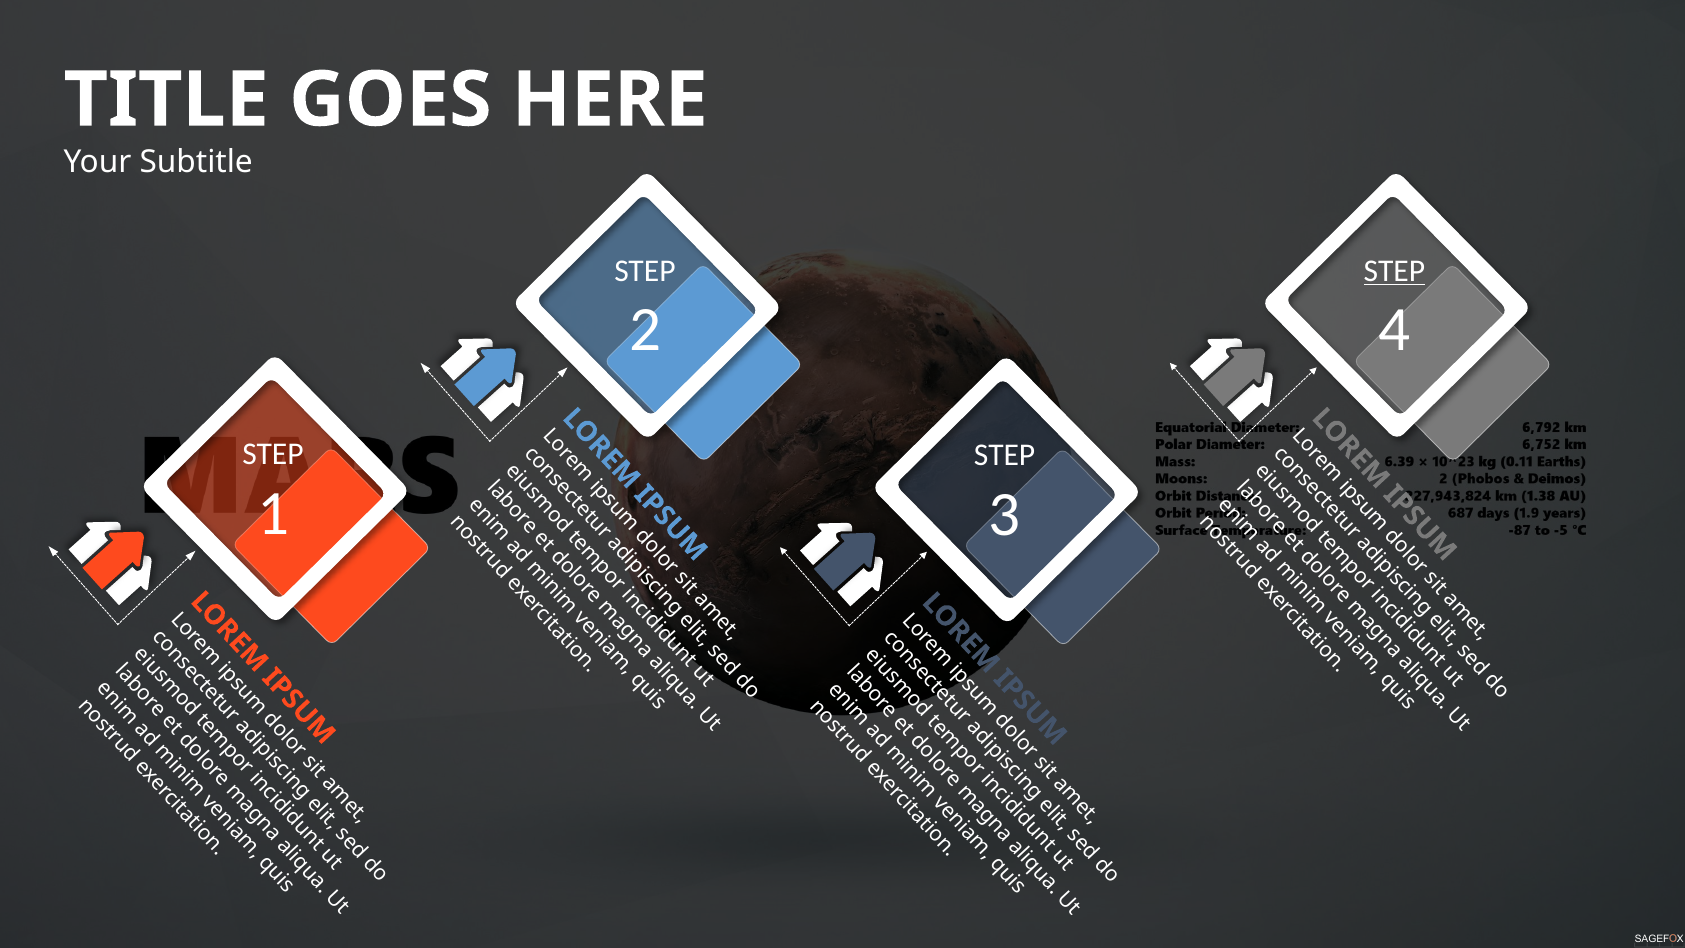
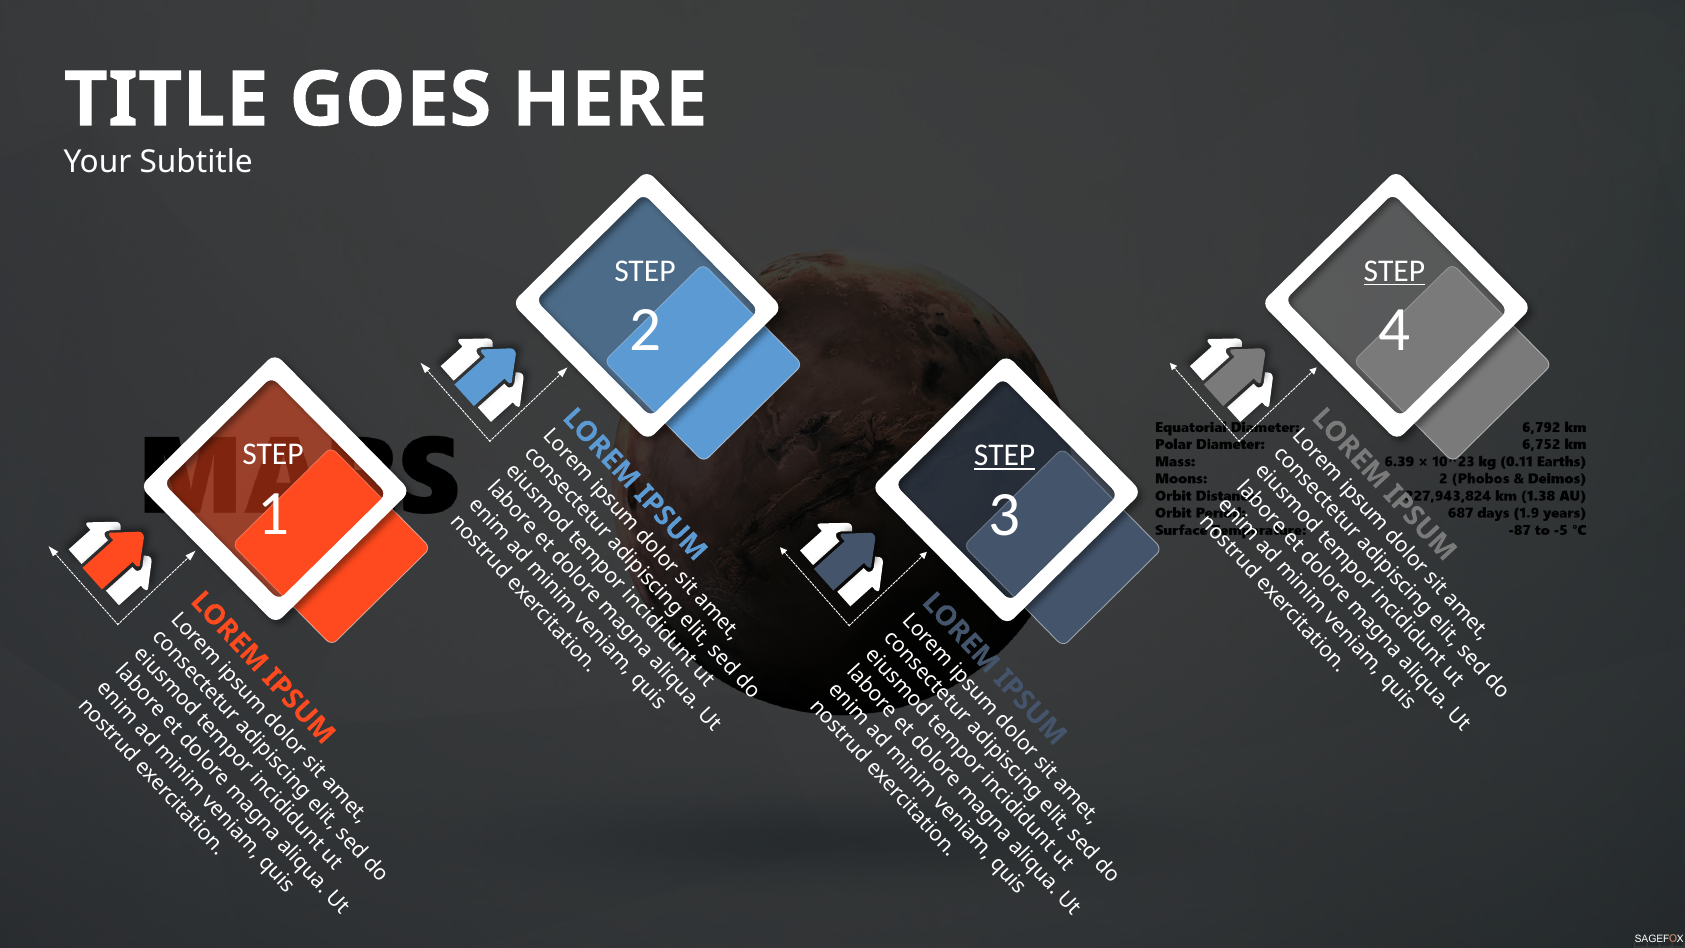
STEP at (1005, 455) underline: none -> present
